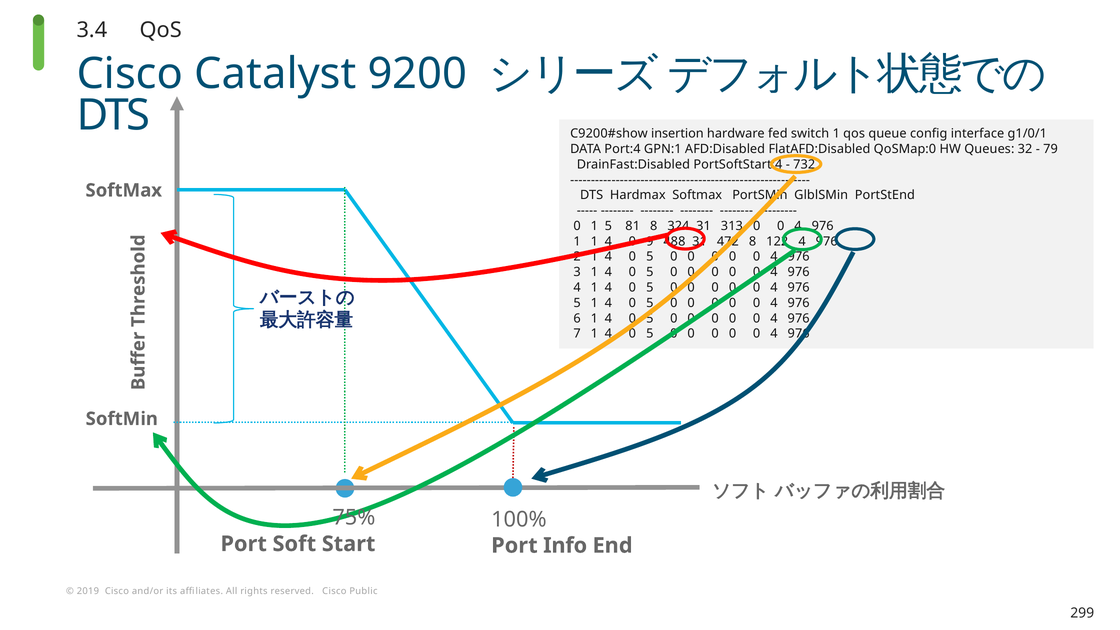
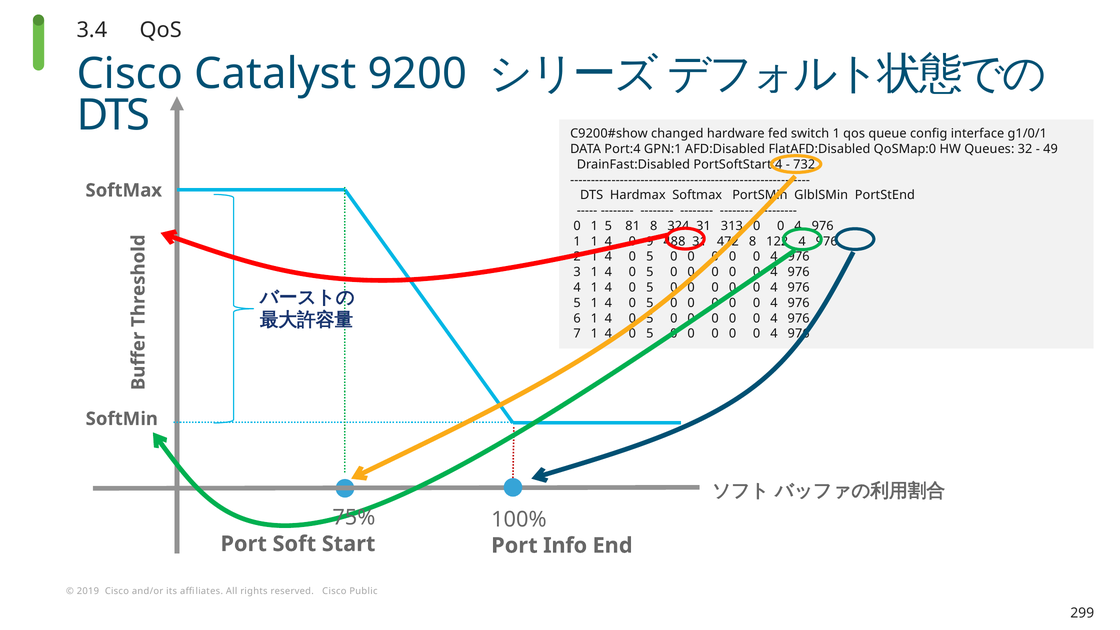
insertion: insertion -> changed
79: 79 -> 49
